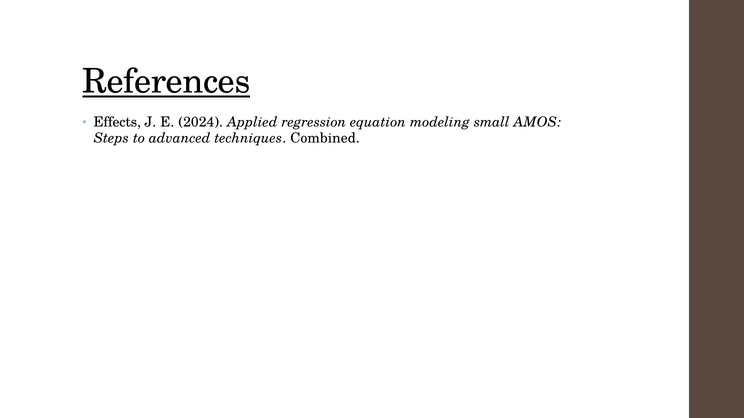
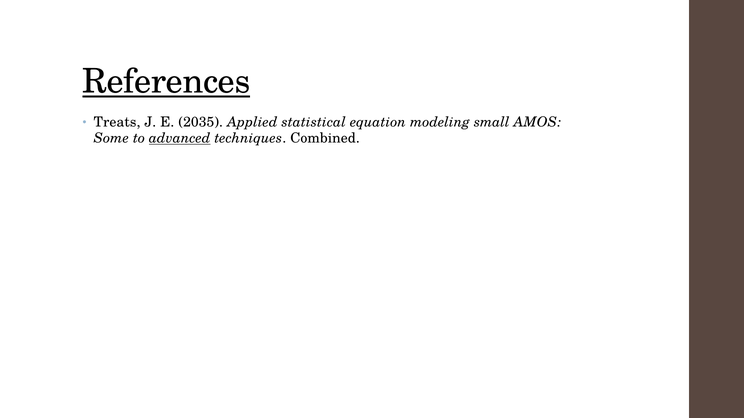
Effects: Effects -> Treats
2024: 2024 -> 2035
regression: regression -> statistical
Steps: Steps -> Some
advanced underline: none -> present
